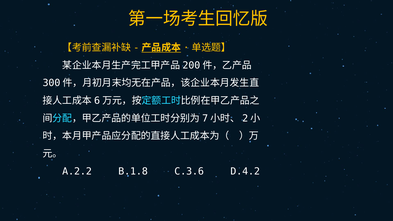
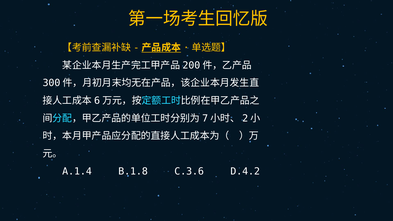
A.2.2: A.2.2 -> A.1.4
